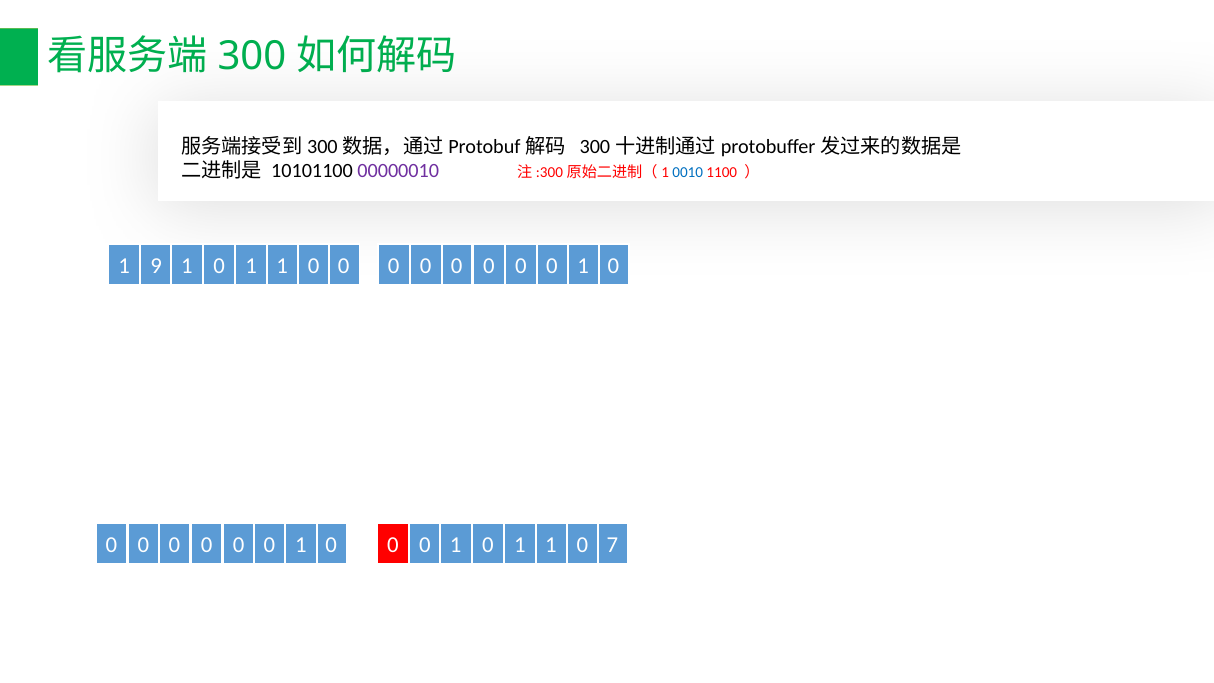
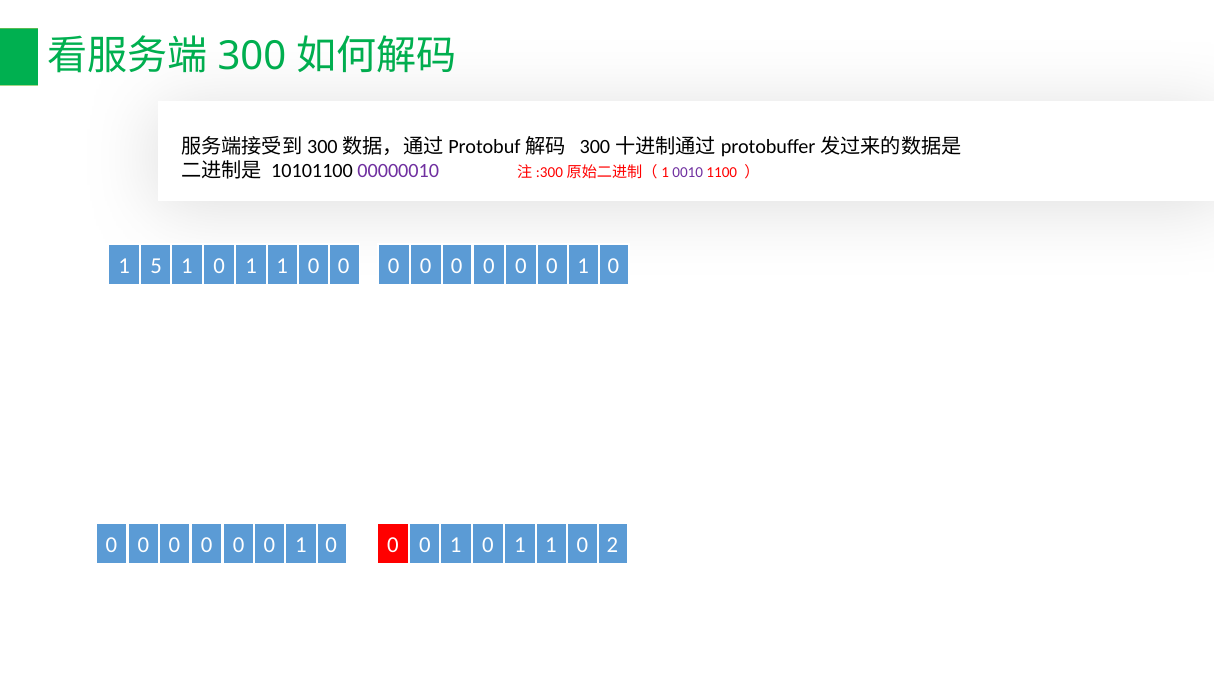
0010 colour: blue -> purple
9: 9 -> 5
7: 7 -> 2
